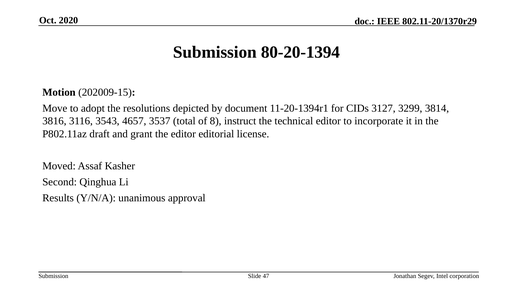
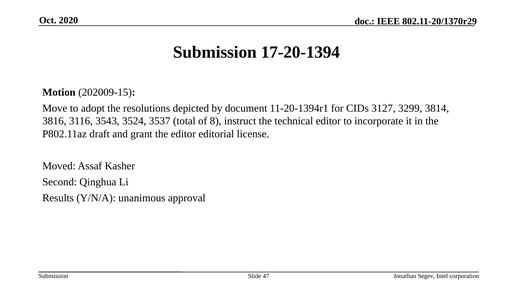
80-20-1394: 80-20-1394 -> 17-20-1394
4657: 4657 -> 3524
